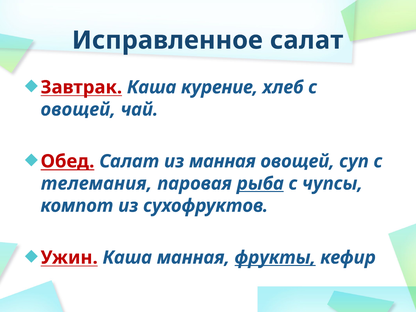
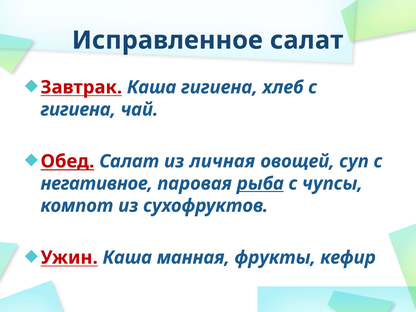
Каша курение: курение -> гигиена
овощей at (78, 109): овощей -> гигиена
из манная: манная -> личная
телемания: телемания -> негативное
фрукты underline: present -> none
